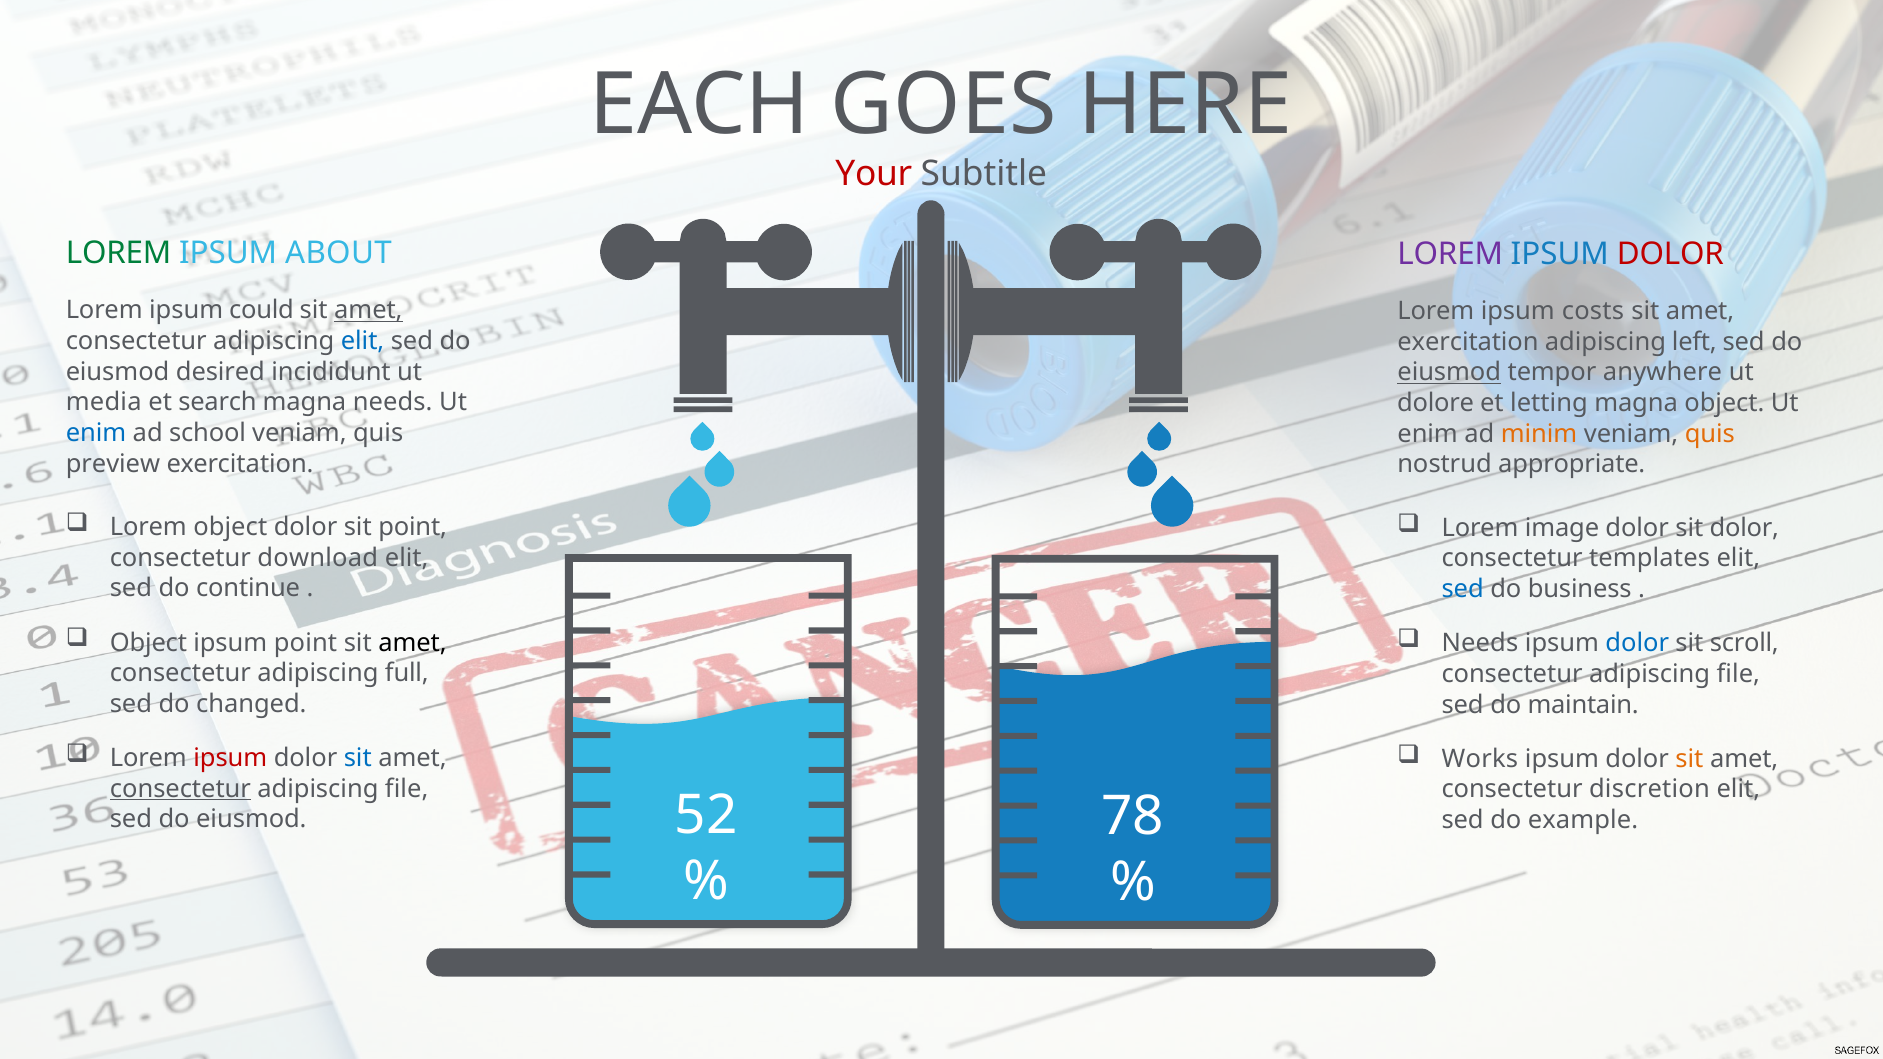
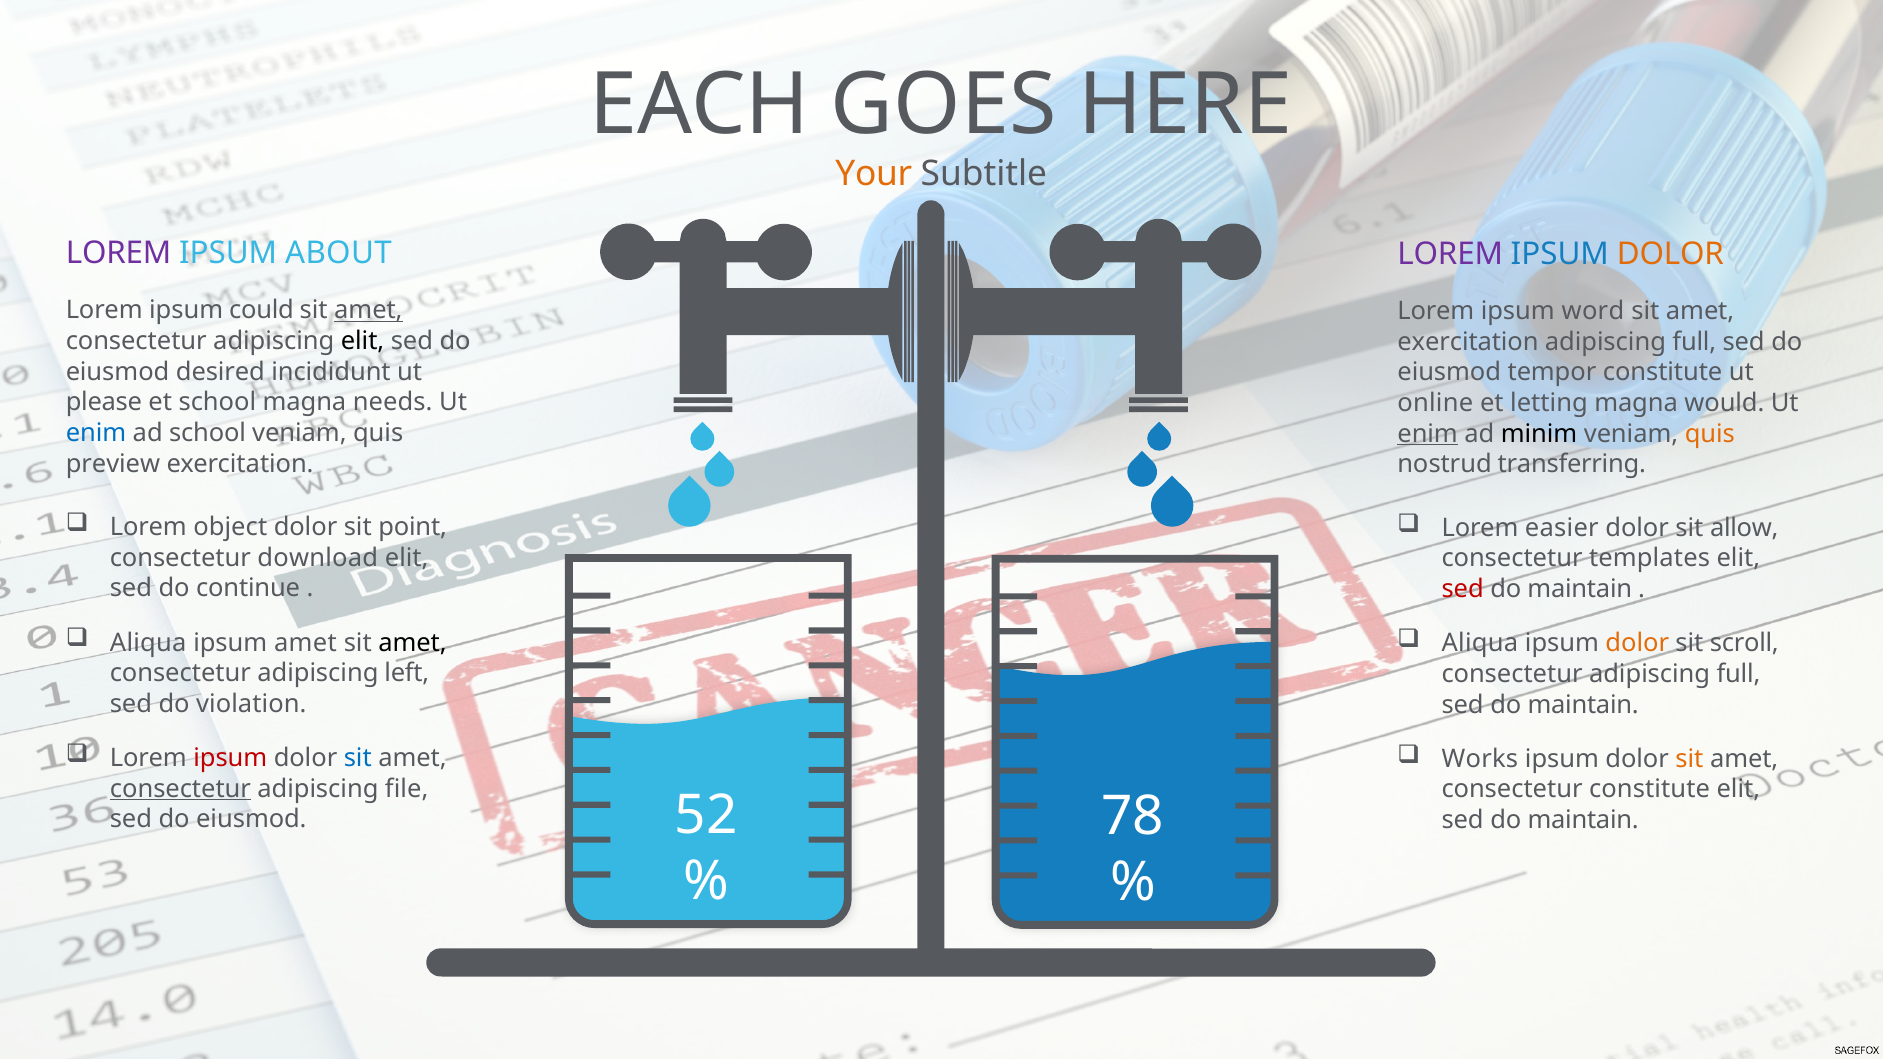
Your colour: red -> orange
LOREM at (119, 253) colour: green -> purple
DOLOR at (1670, 254) colour: red -> orange
costs: costs -> word
elit at (363, 341) colour: blue -> black
left at (1694, 342): left -> full
eiusmod at (1449, 372) underline: present -> none
tempor anywhere: anywhere -> constitute
media: media -> please
et search: search -> school
dolore: dolore -> online
magna object: object -> would
enim at (1428, 434) underline: none -> present
minim colour: orange -> black
appropriate: appropriate -> transferring
image: image -> easier
sit dolor: dolor -> allow
sed at (1463, 589) colour: blue -> red
business at (1580, 589): business -> maintain
Object at (148, 643): Object -> Aliqua
ipsum point: point -> amet
Needs at (1480, 643): Needs -> Aliqua
dolor at (1637, 643) colour: blue -> orange
full: full -> left
file at (1738, 674): file -> full
changed: changed -> violation
consectetur discretion: discretion -> constitute
example at (1583, 820): example -> maintain
